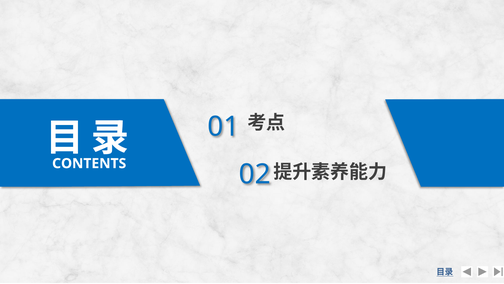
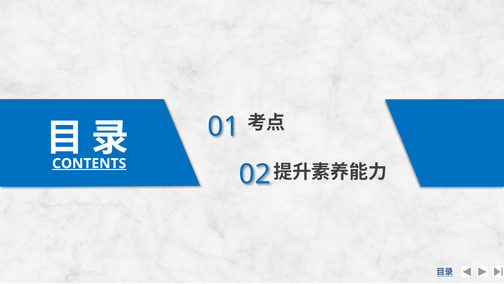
CONTENTS underline: none -> present
